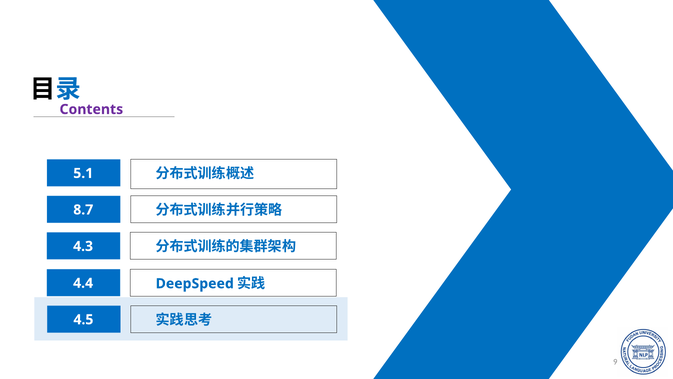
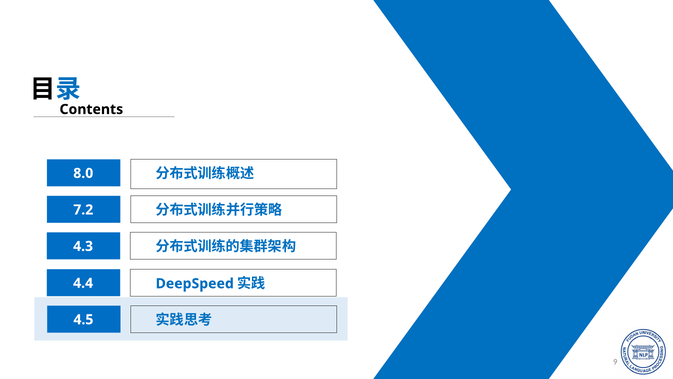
Contents colour: purple -> black
5.1: 5.1 -> 8.0
8.7: 8.7 -> 7.2
